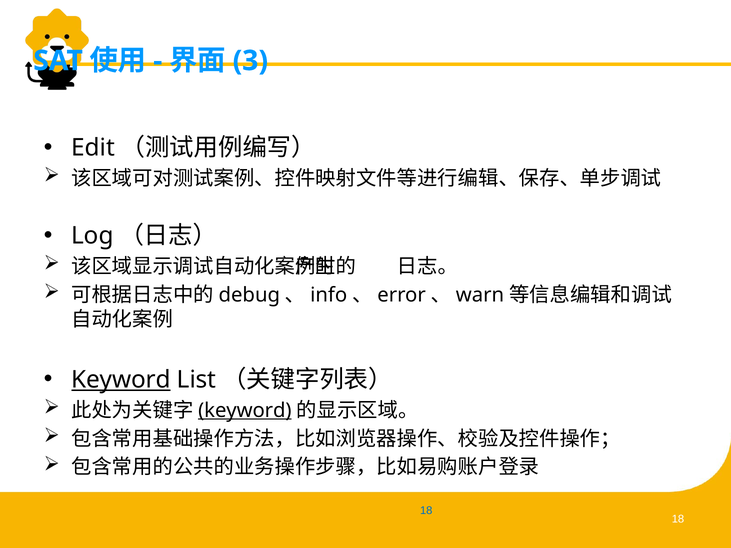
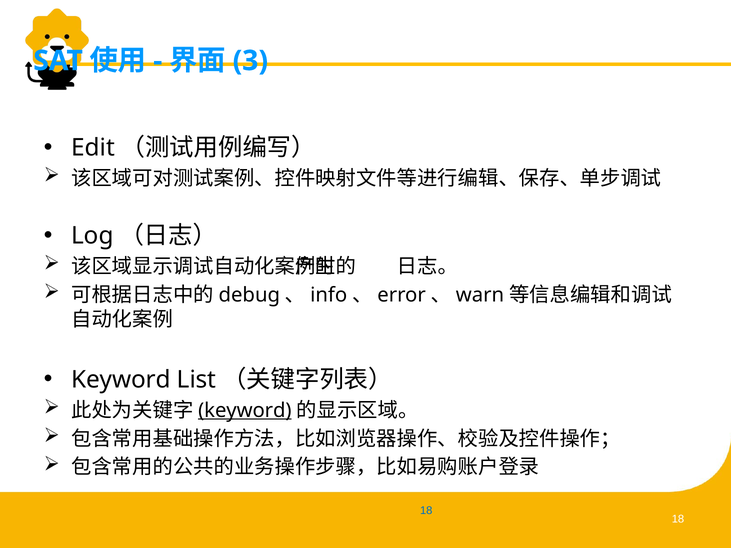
Keyword at (121, 380) underline: present -> none
